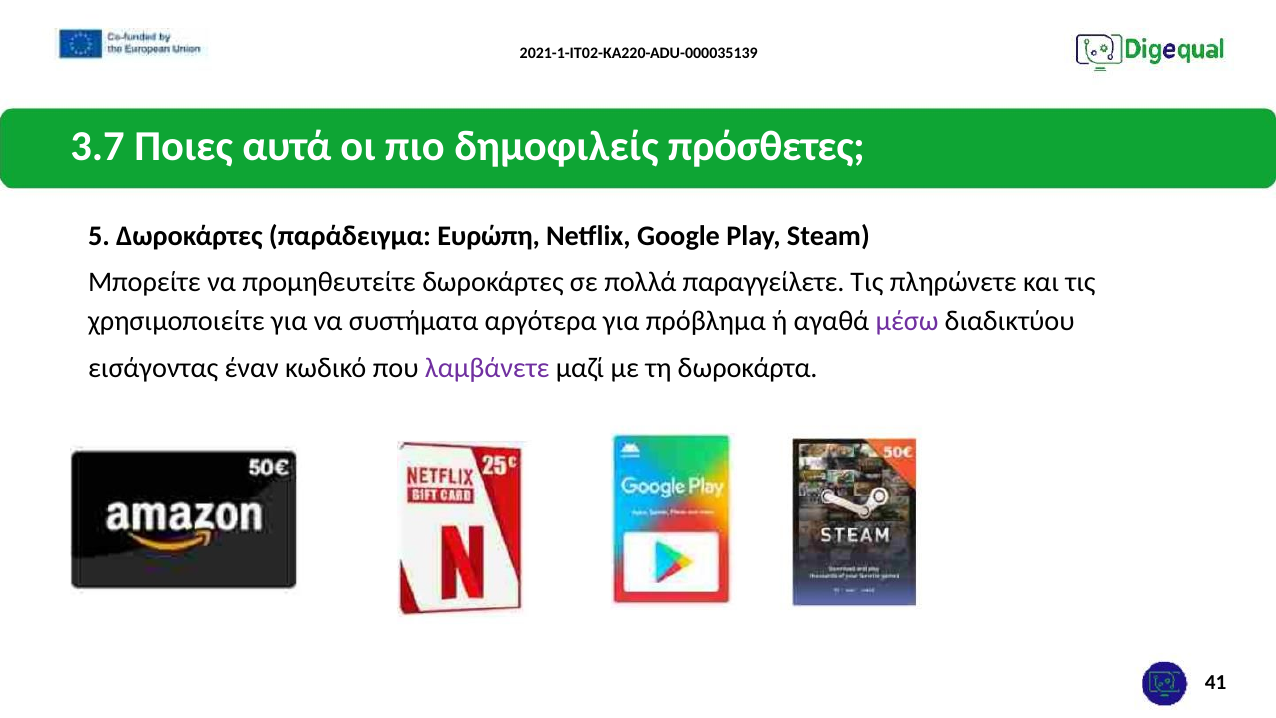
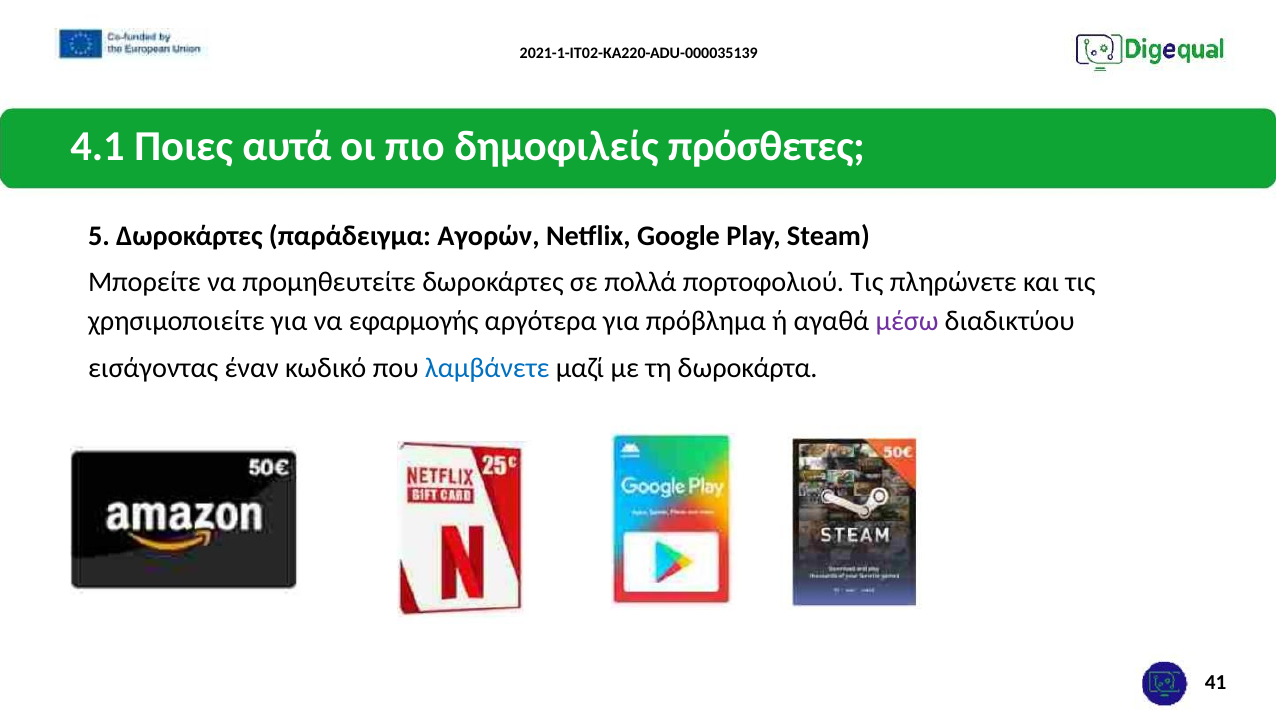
3.7: 3.7 -> 4.1
Ευρώπη: Ευρώπη -> Αγορών
παραγγείλετε: παραγγείλετε -> πορτοφολιού
συστήματα: συστήματα -> εφαρμογής
λαμβάνετε colour: purple -> blue
